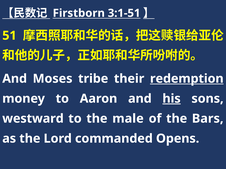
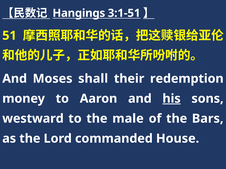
Firstborn: Firstborn -> Hangings
tribe: tribe -> shall
redemption underline: present -> none
Opens: Opens -> House
